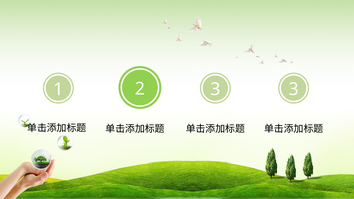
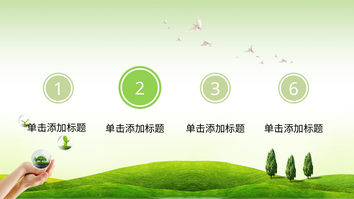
3 3: 3 -> 6
